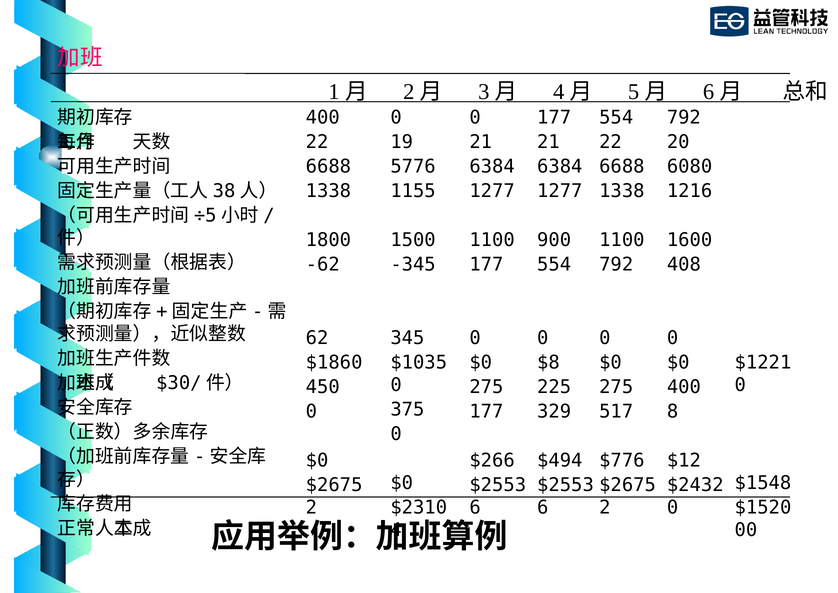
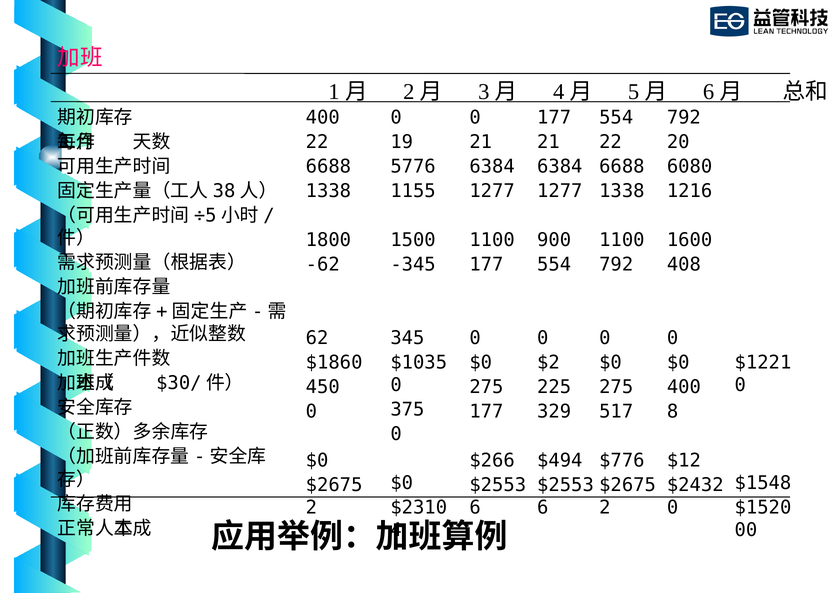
$8: $8 -> $2
